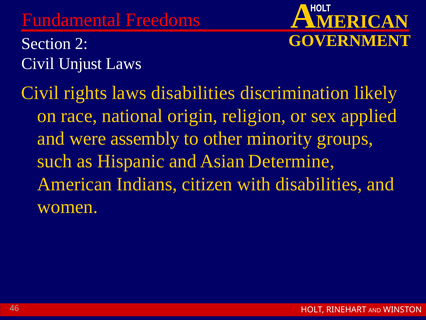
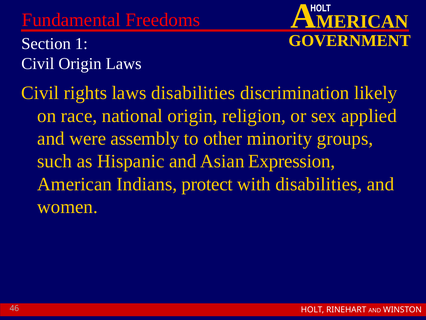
2: 2 -> 1
Civil Unjust: Unjust -> Origin
Determine: Determine -> Expression
citizen: citizen -> protect
